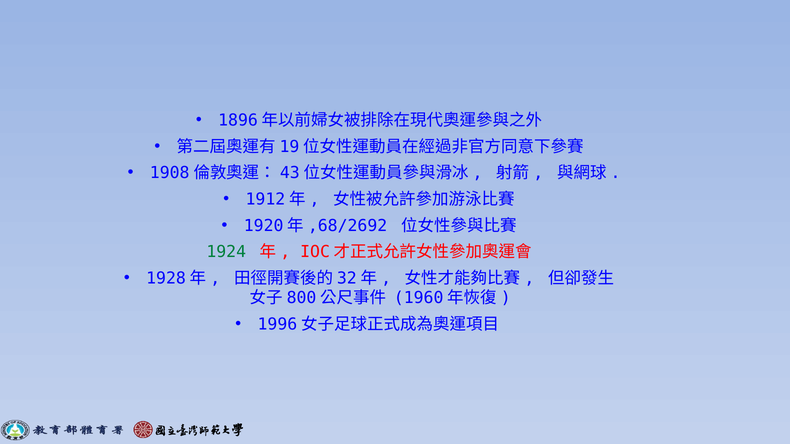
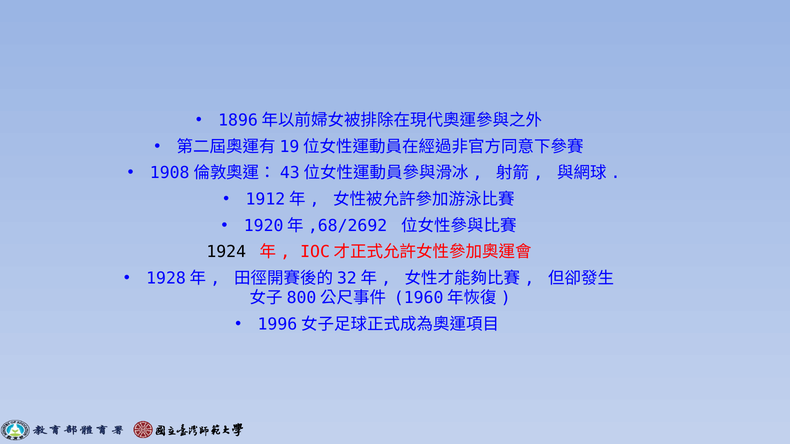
1924 colour: green -> black
